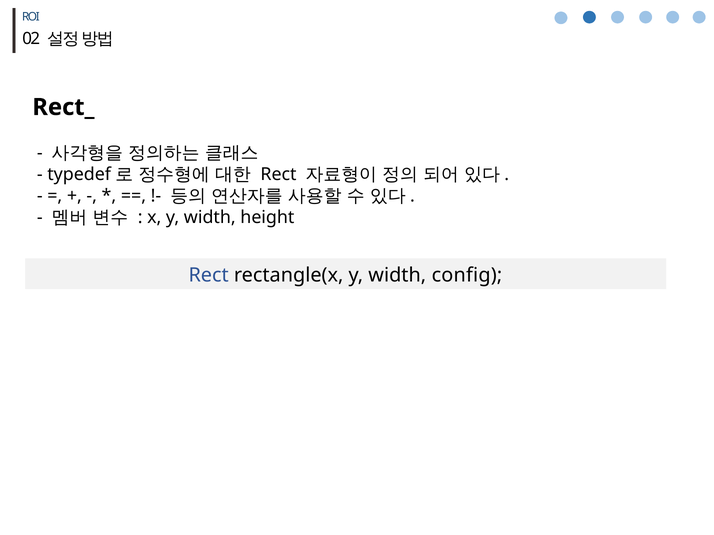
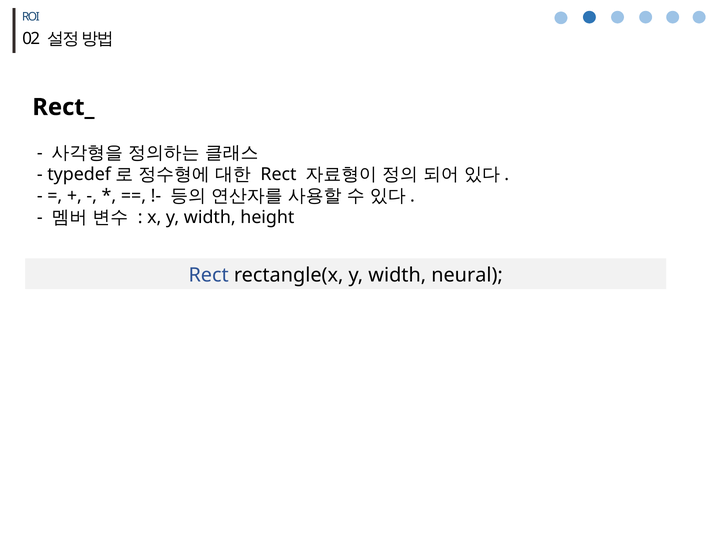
config: config -> neural
